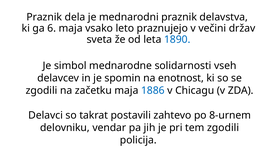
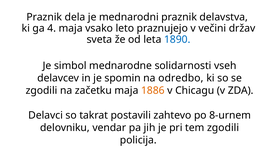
6: 6 -> 4
enotnost: enotnost -> odredbo
1886 colour: blue -> orange
